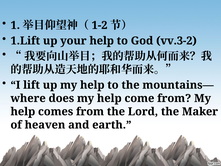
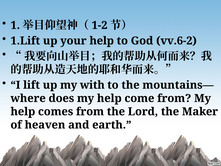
vv.3-2: vv.3-2 -> vv.6-2
up my help: help -> with
